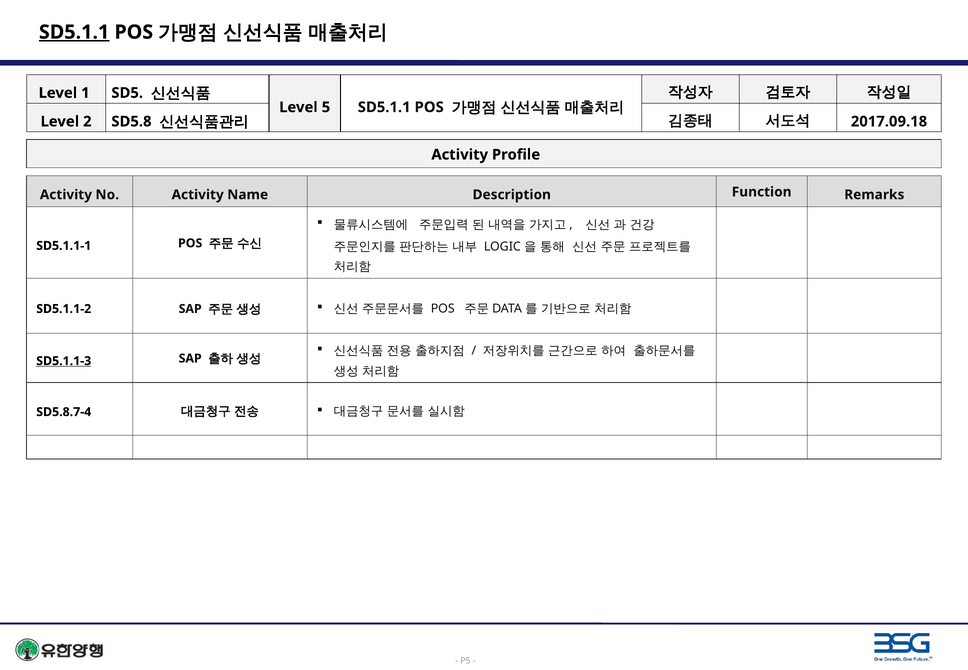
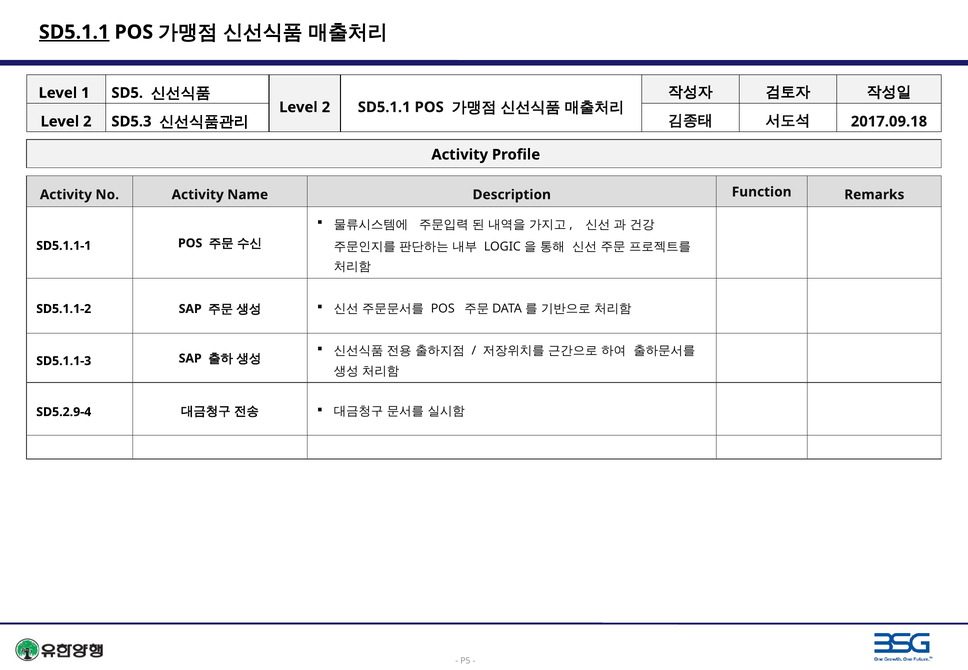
5 at (326, 107): 5 -> 2
SD5.8: SD5.8 -> SD5.3
SD5.1.1-3 underline: present -> none
SD5.8.7-4: SD5.8.7-4 -> SD5.2.9-4
